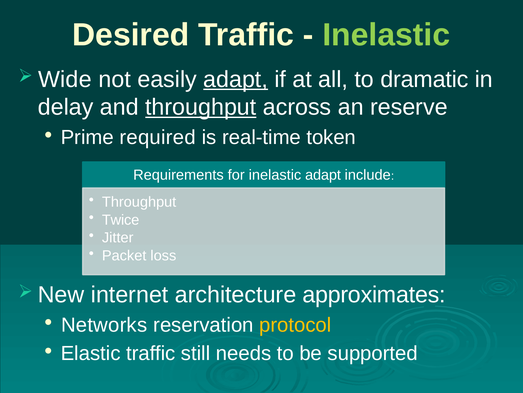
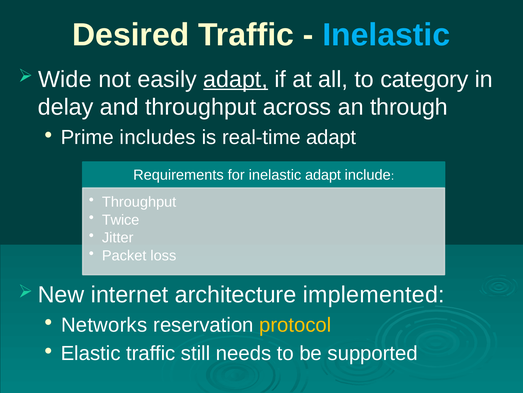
Inelastic at (386, 35) colour: light green -> light blue
dramatic: dramatic -> category
throughput at (201, 107) underline: present -> none
reserve: reserve -> through
required: required -> includes
real-time token: token -> adapt
approximates: approximates -> implemented
